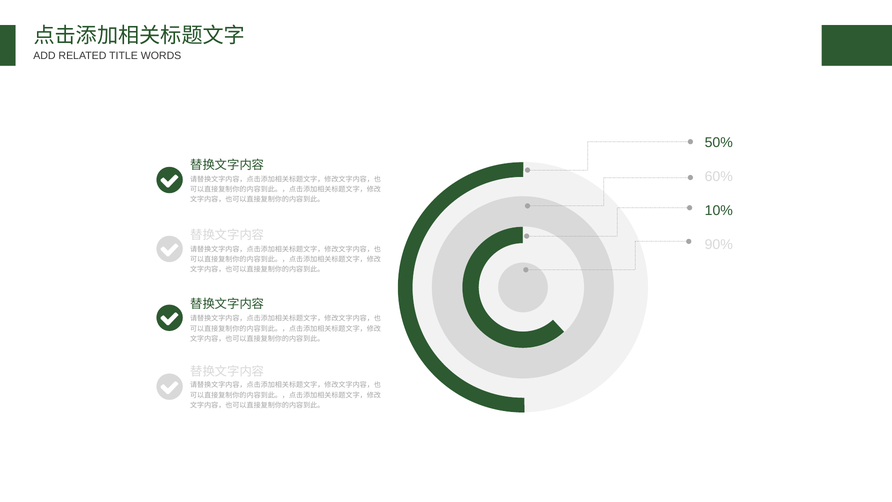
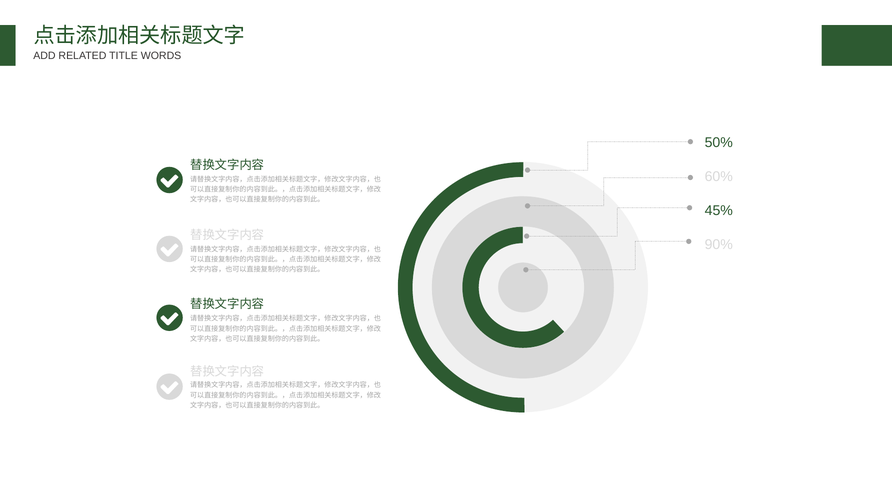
10%: 10% -> 45%
